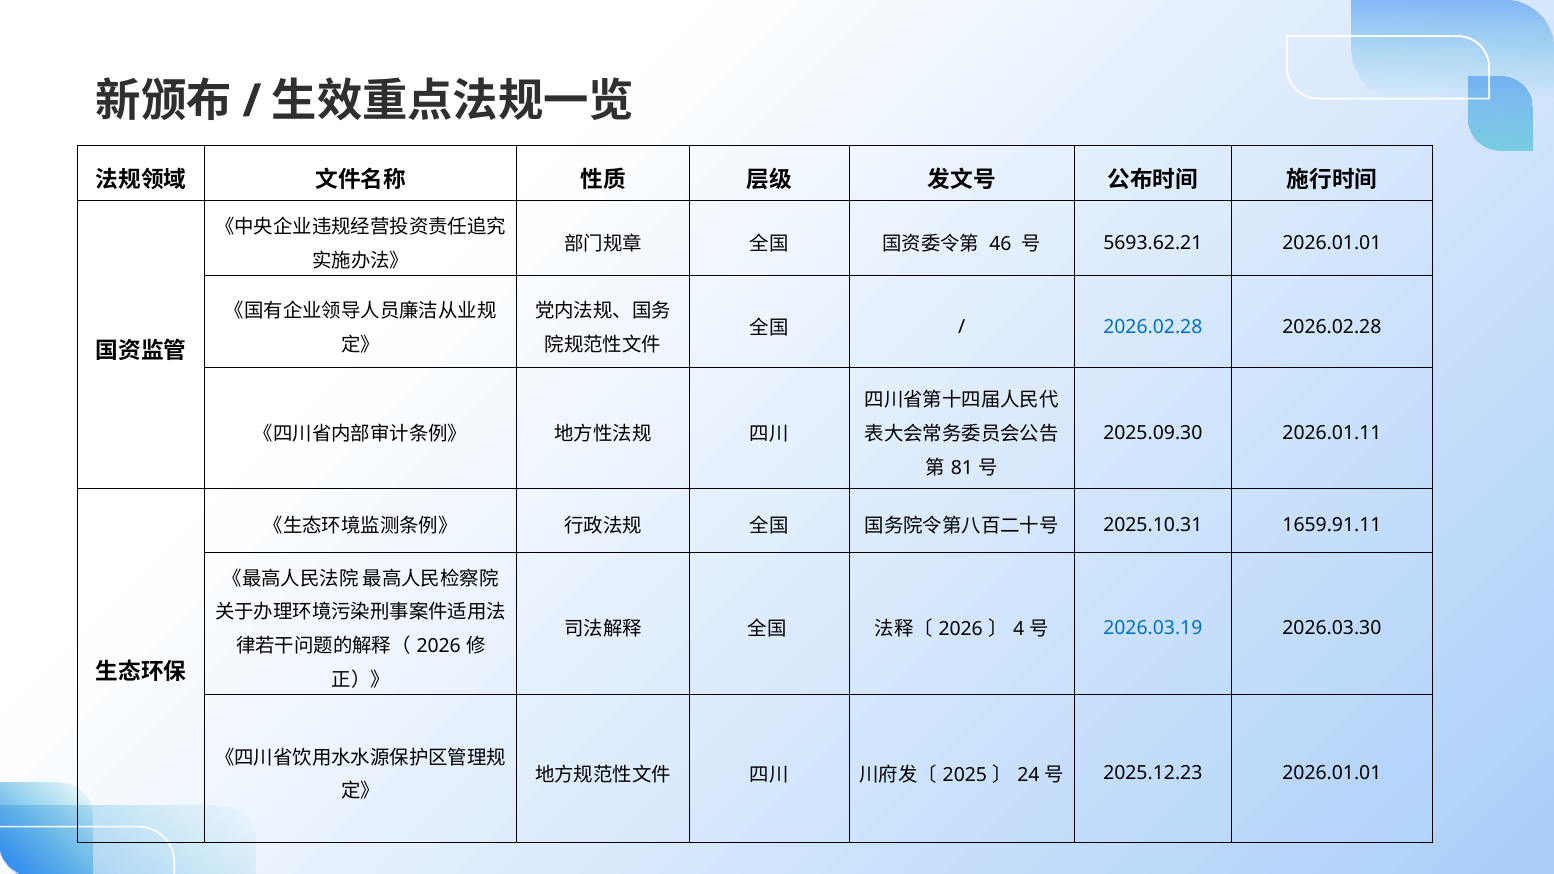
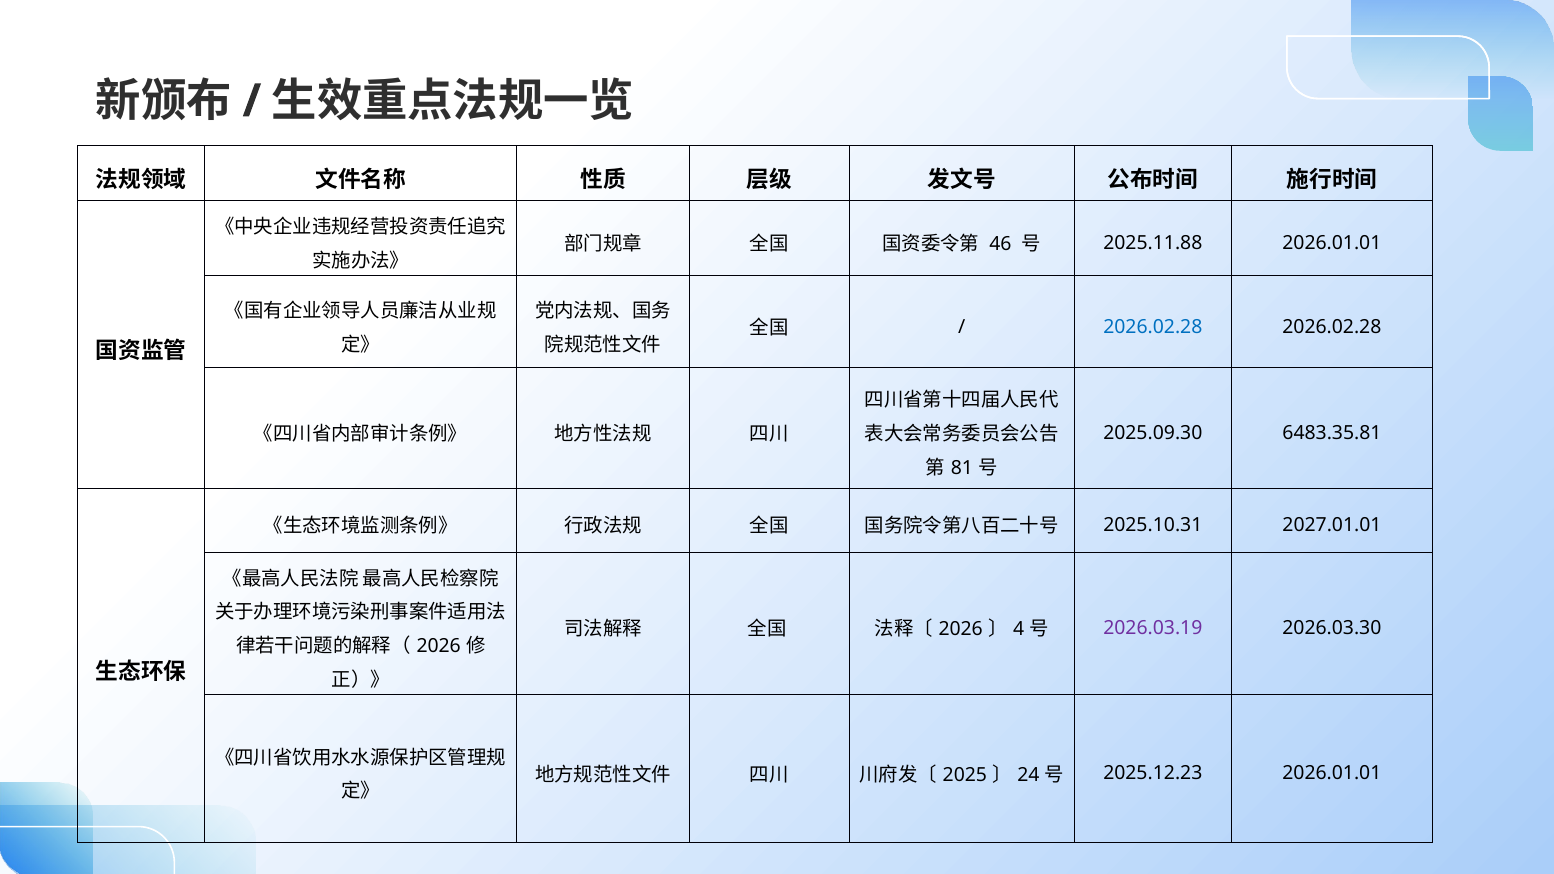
5693.62.21: 5693.62.21 -> 2025.11.88
2026.01.11: 2026.01.11 -> 6483.35.81
1659.91.11: 1659.91.11 -> 2027.01.01
2026.03.19 colour: blue -> purple
